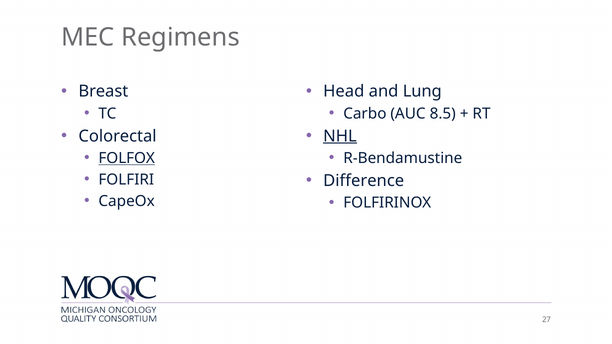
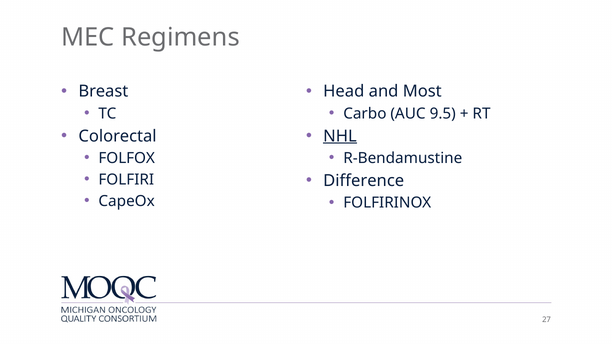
Lung: Lung -> Most
8.5: 8.5 -> 9.5
FOLFOX underline: present -> none
